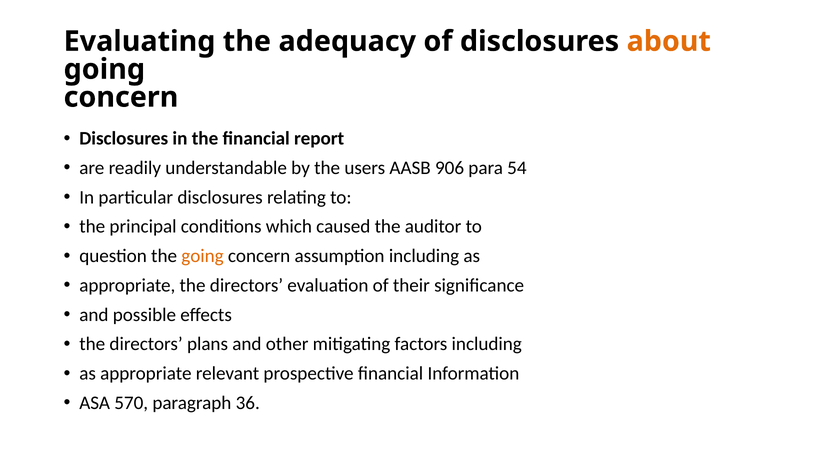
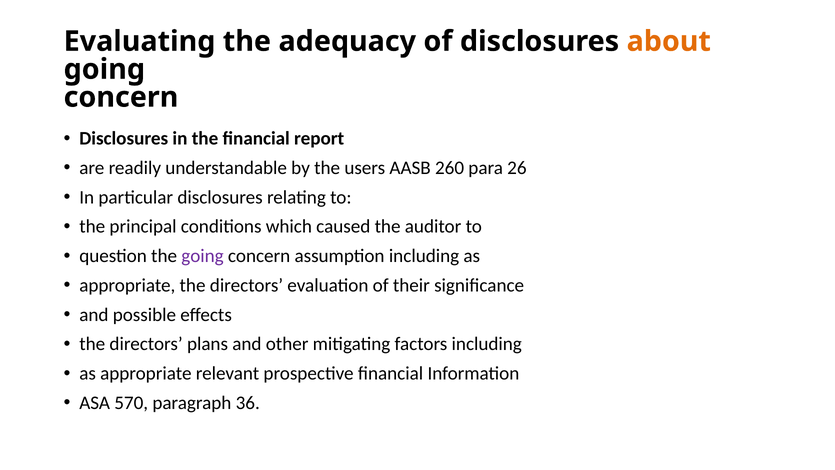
906: 906 -> 260
54: 54 -> 26
going at (203, 256) colour: orange -> purple
